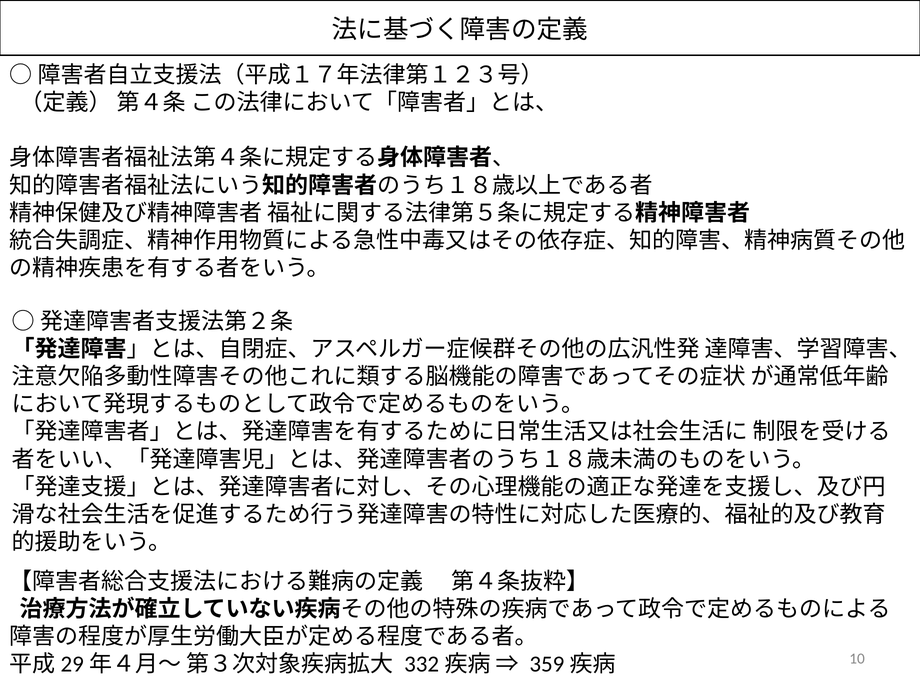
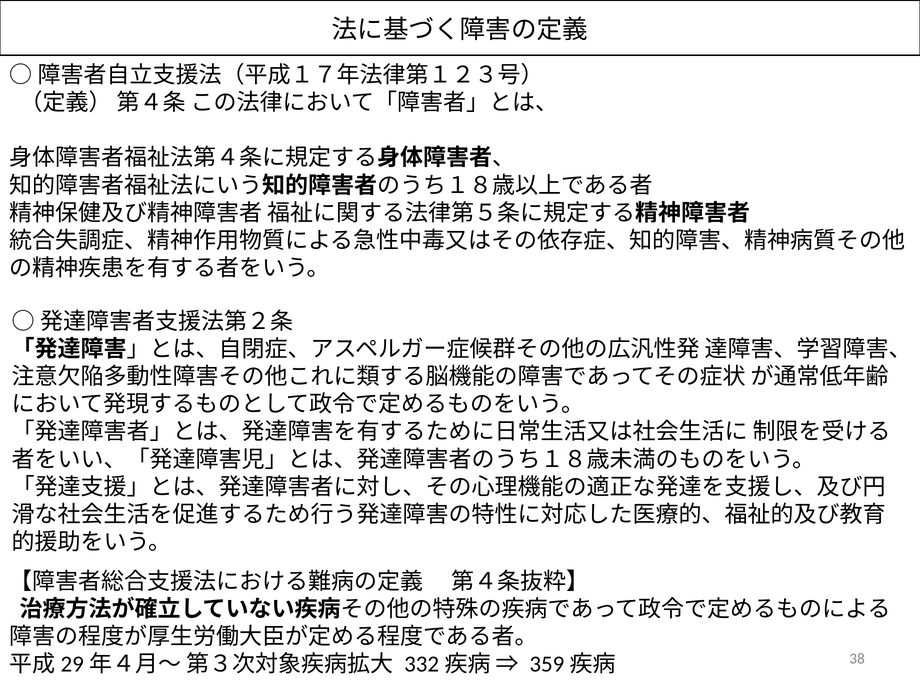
10: 10 -> 38
